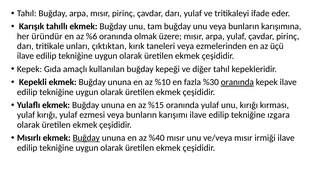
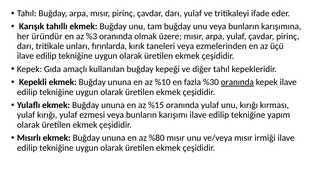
%6: %6 -> %3
çıktıktan: çıktıktan -> fırınlarda
ızgara: ızgara -> yapım
Buğday at (86, 138) underline: present -> none
%40: %40 -> %80
